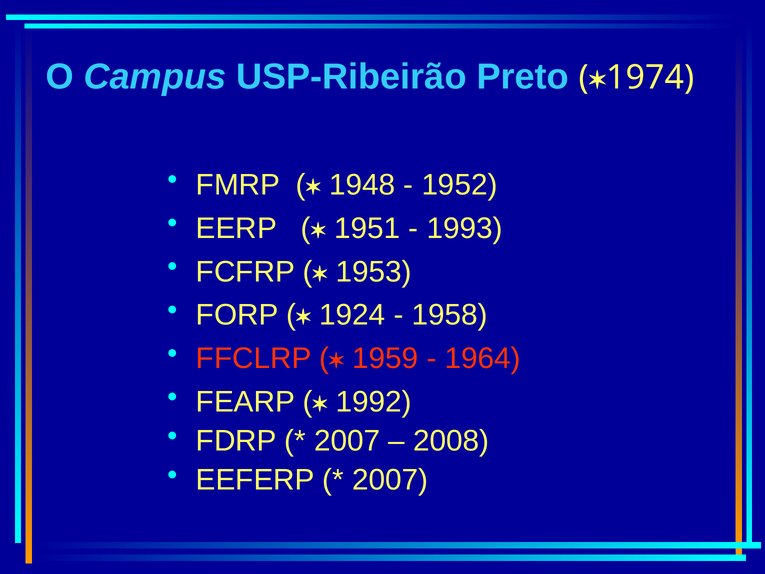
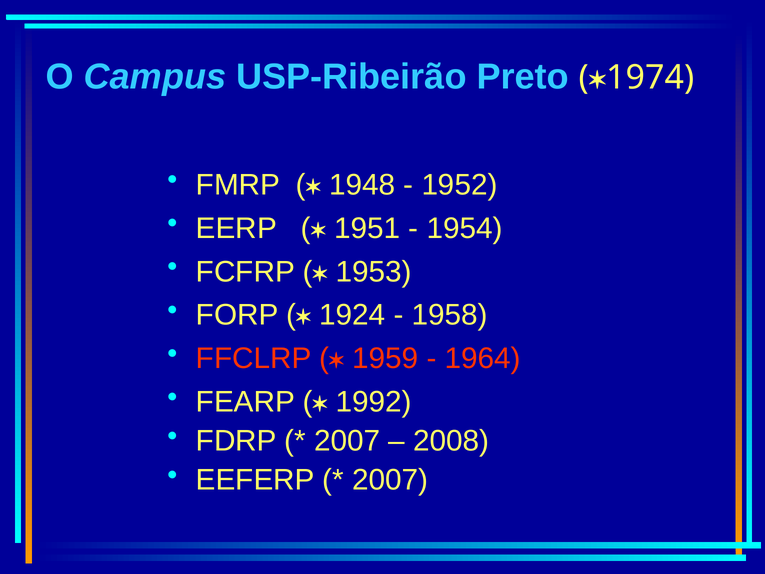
1993: 1993 -> 1954
